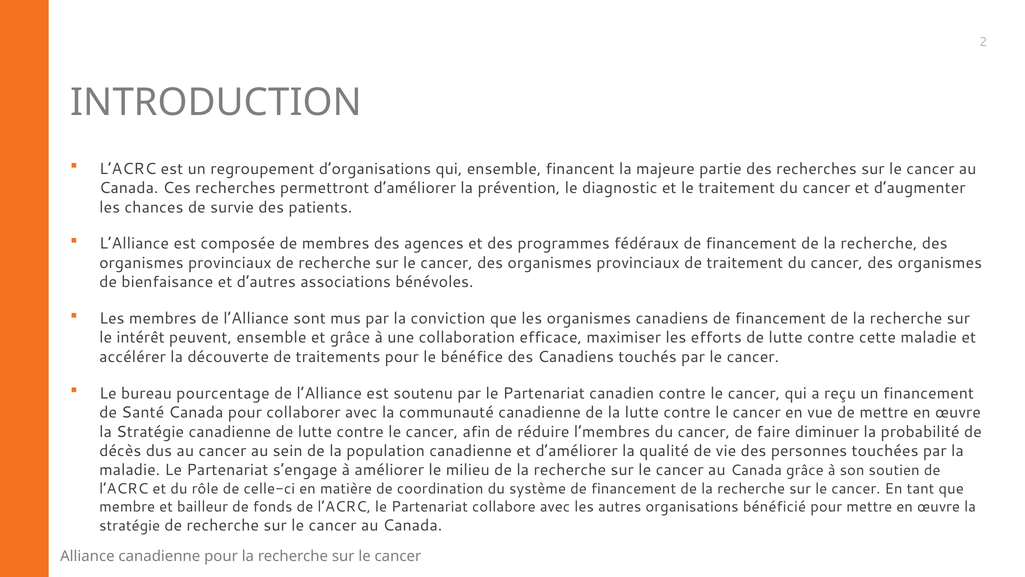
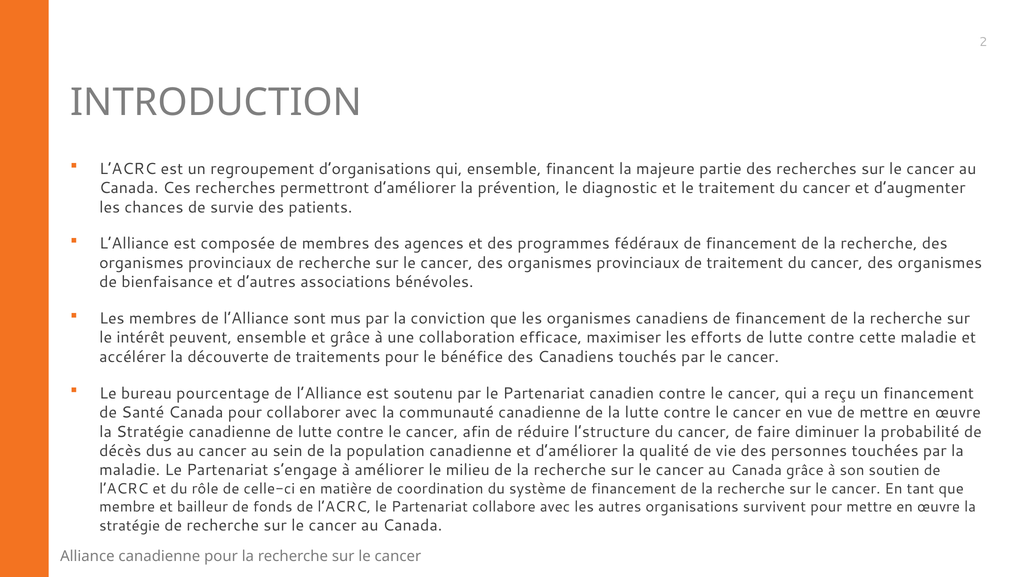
l’membres: l’membres -> l’structure
bénéficié: bénéficié -> survivent
